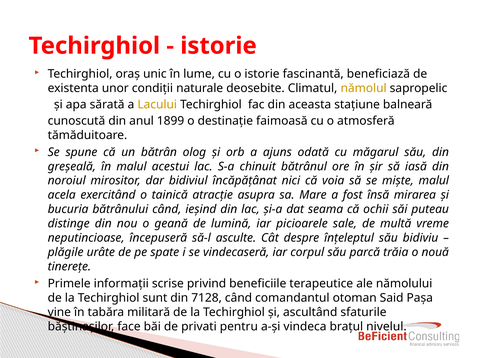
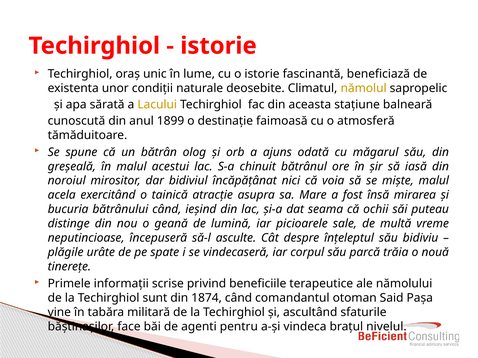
7128: 7128 -> 1874
privati: privati -> agenti
